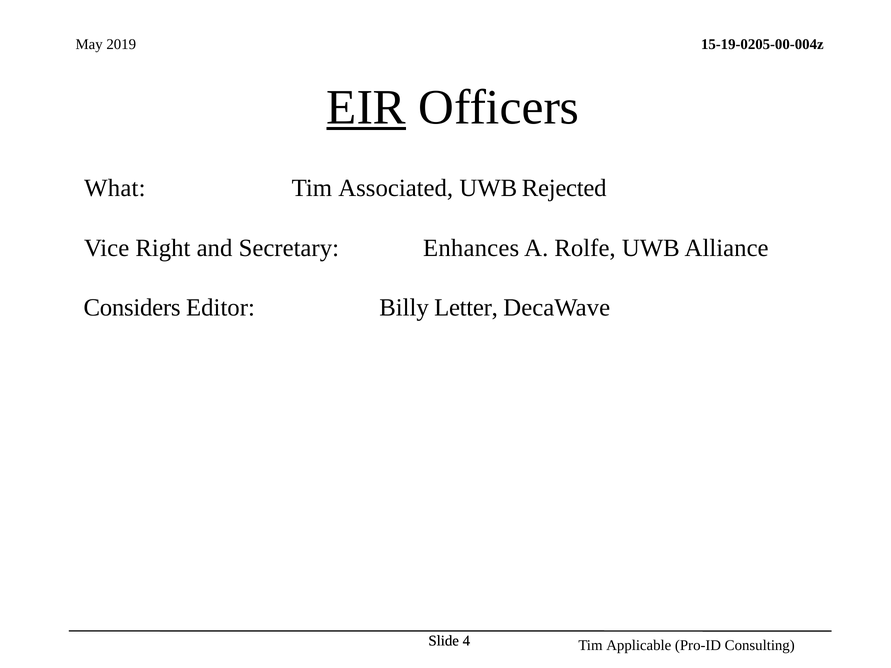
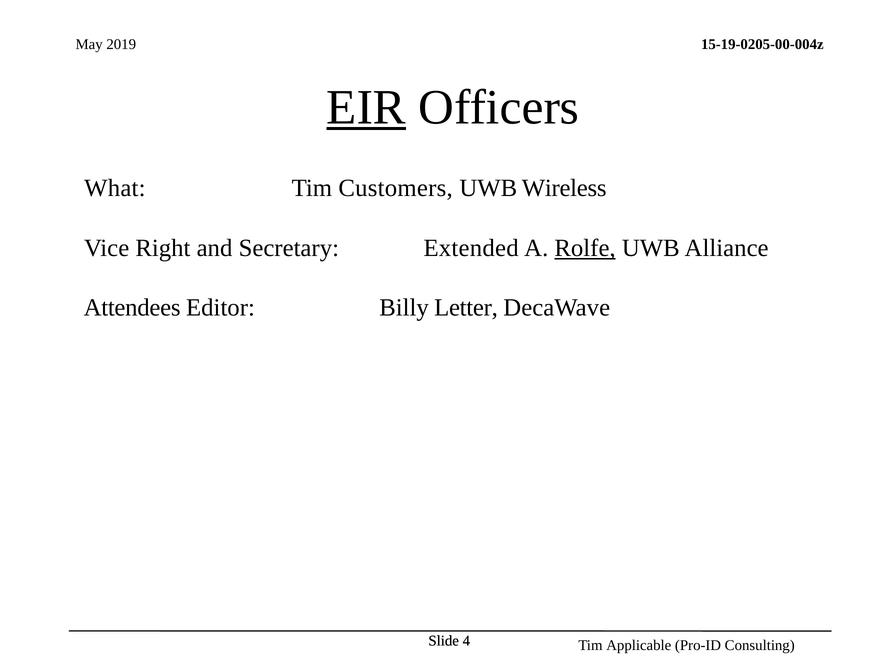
Associated: Associated -> Customers
Rejected: Rejected -> Wireless
Enhances: Enhances -> Extended
Rolfe underline: none -> present
Considers: Considers -> Attendees
